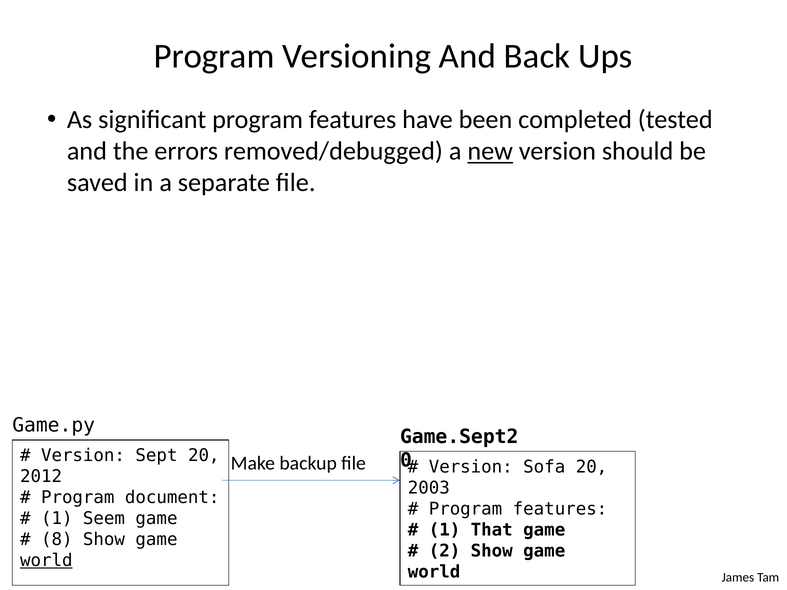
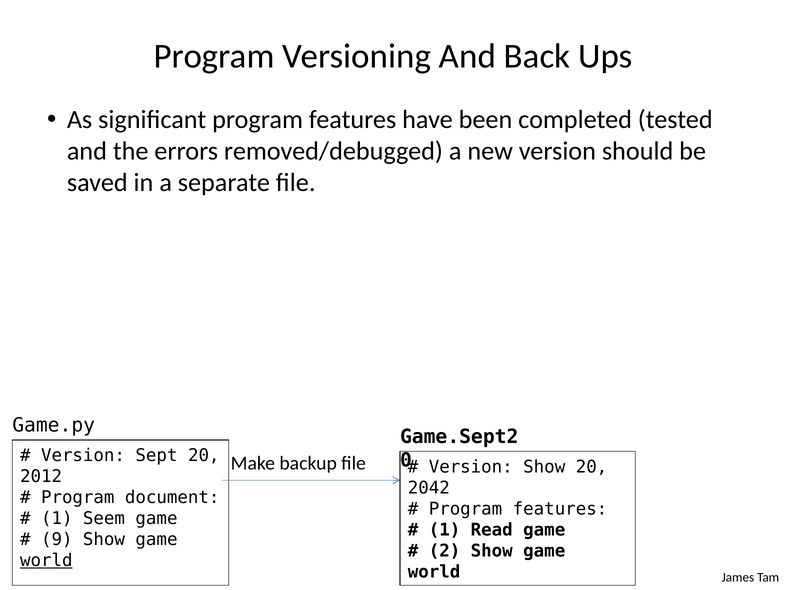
new underline: present -> none
Version Sofa: Sofa -> Show
2003: 2003 -> 2042
That: That -> Read
8: 8 -> 9
